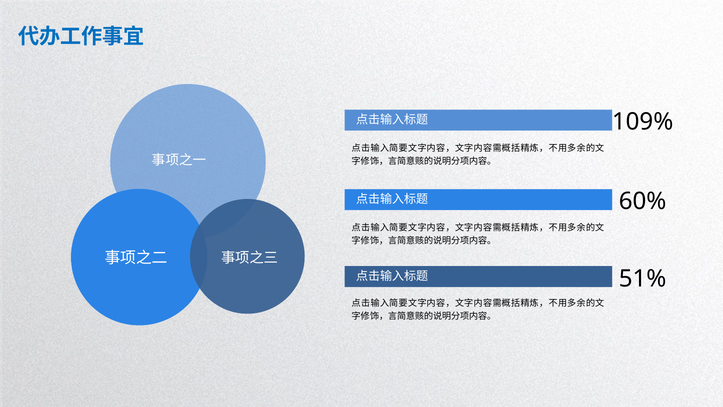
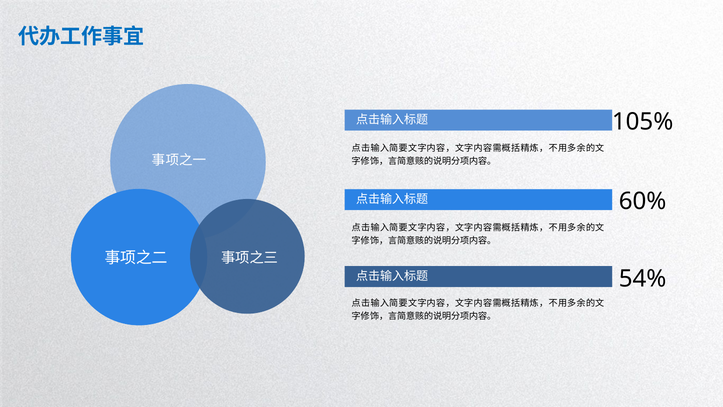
109%: 109% -> 105%
51%: 51% -> 54%
